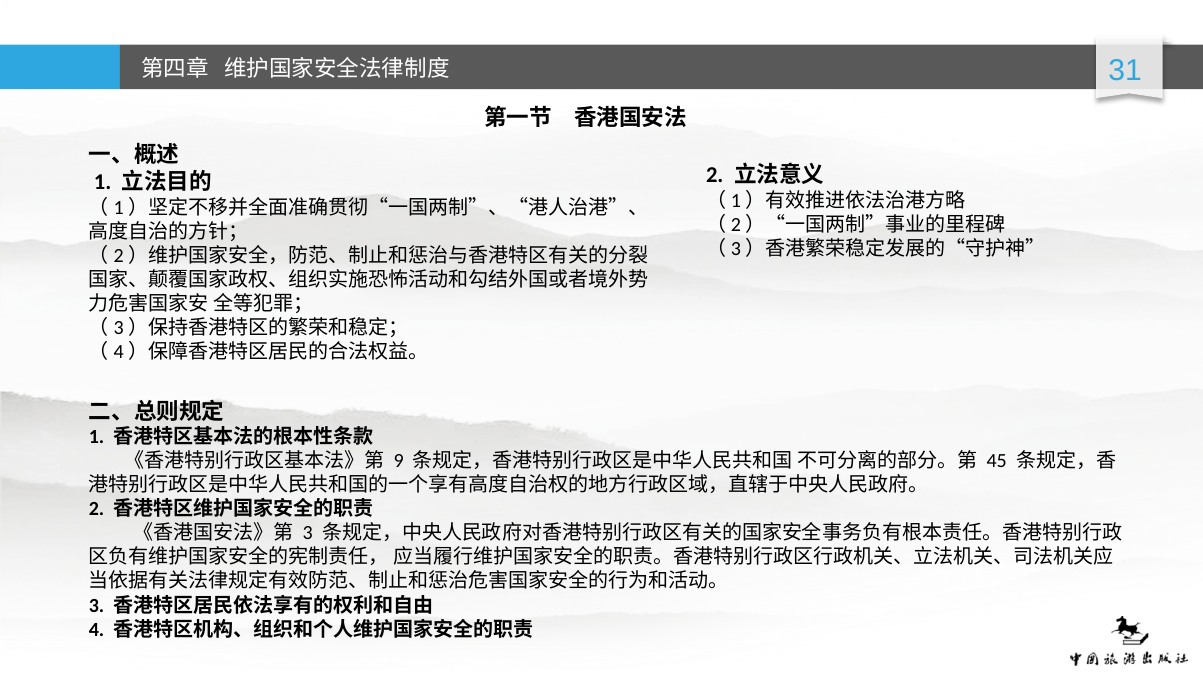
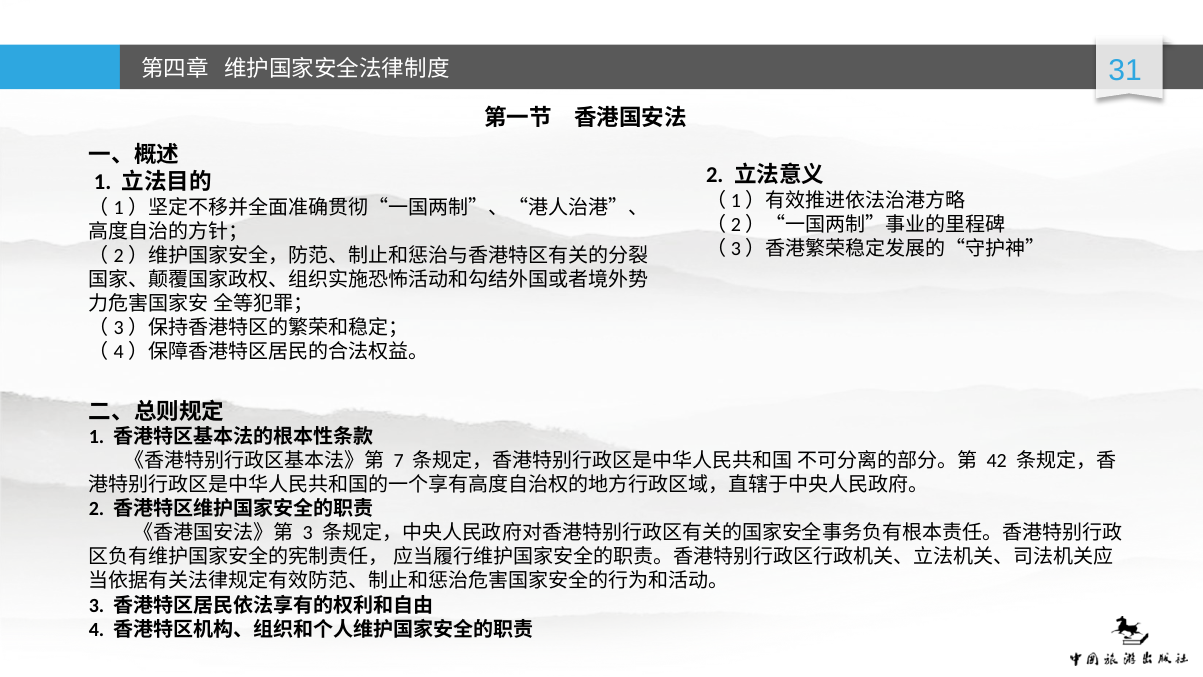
9: 9 -> 7
45: 45 -> 42
